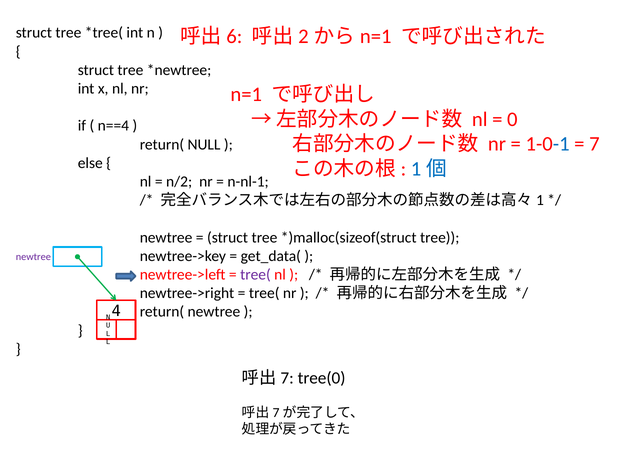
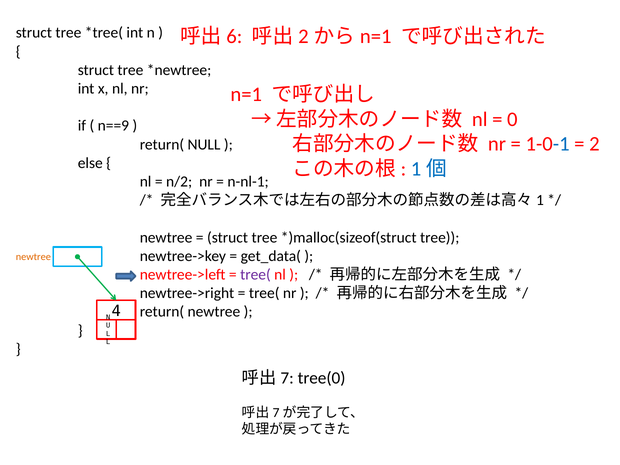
n==4: n==4 -> n==9
7: 7 -> 2
newtree at (33, 257) colour: purple -> orange
